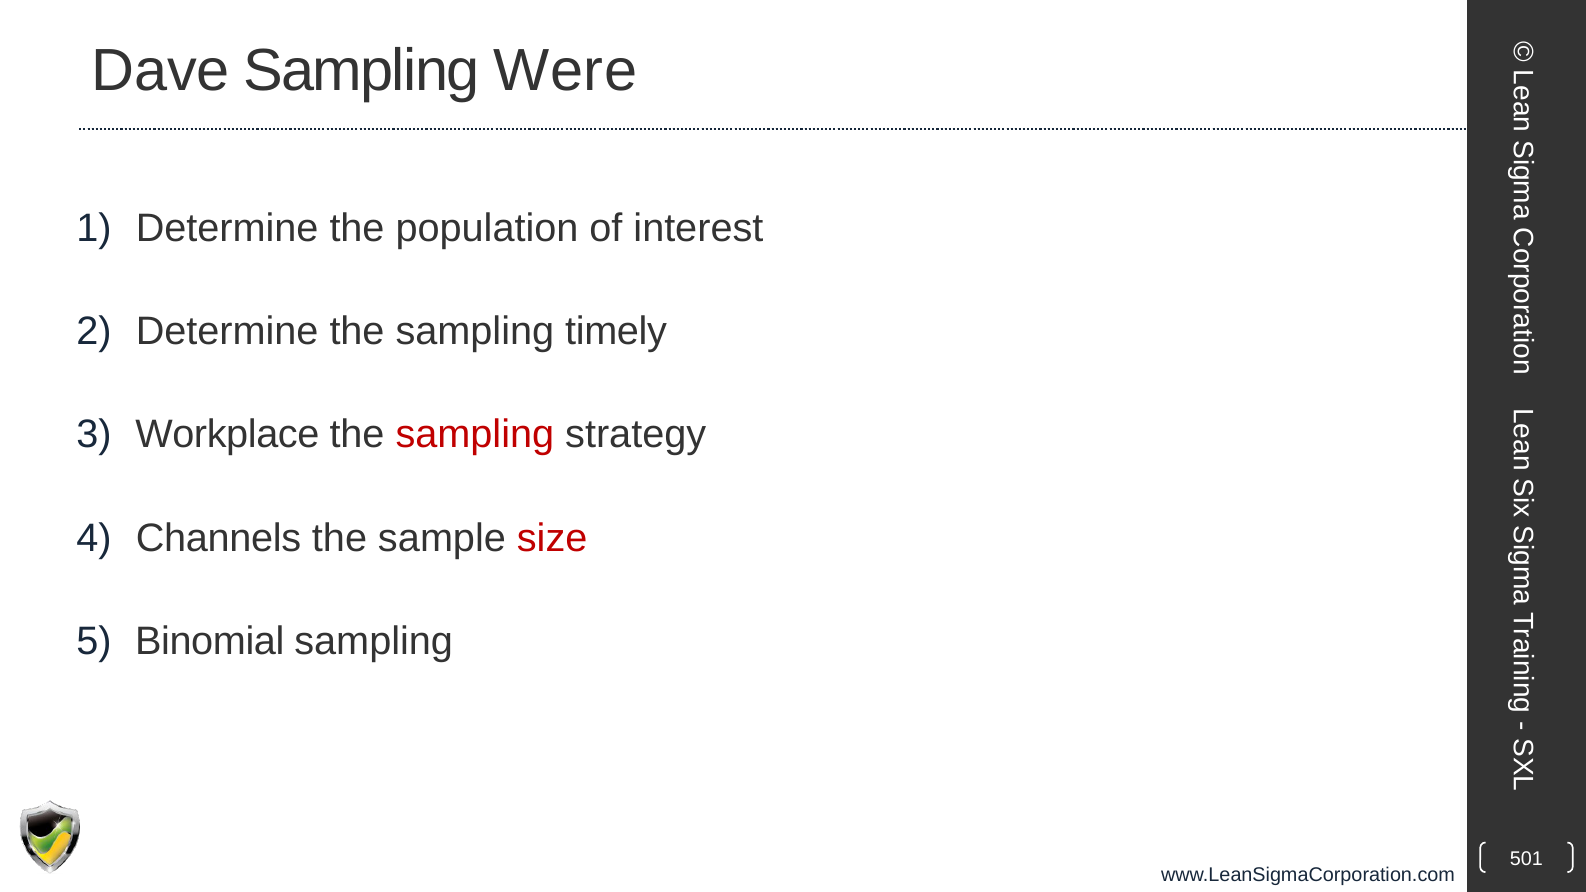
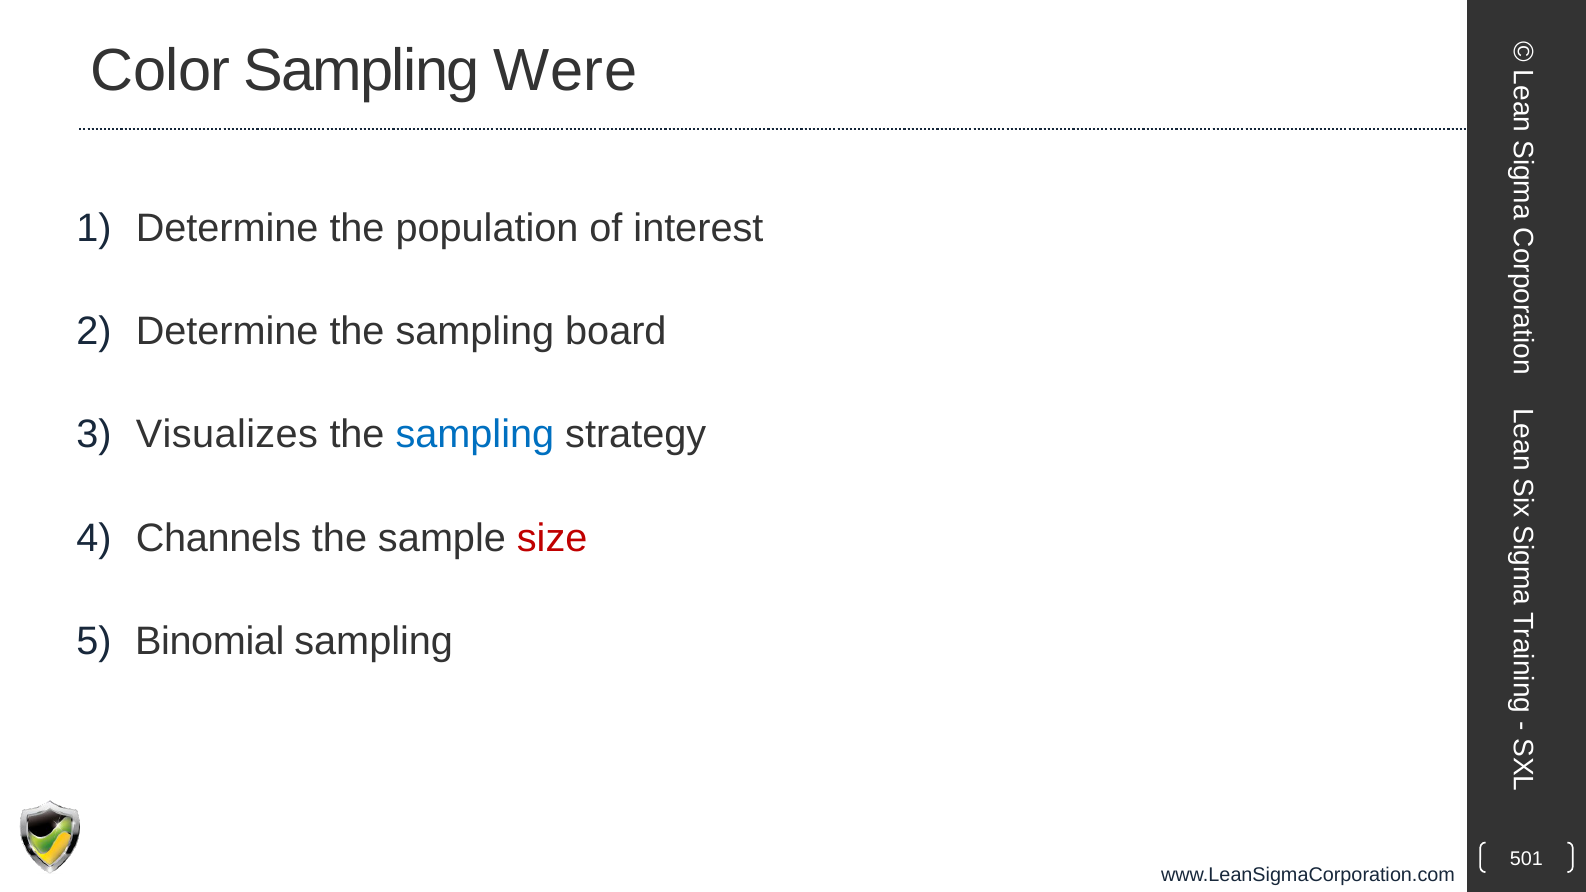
Dave: Dave -> Color
timely: timely -> board
Workplace: Workplace -> Visualizes
sampling at (475, 435) colour: red -> blue
